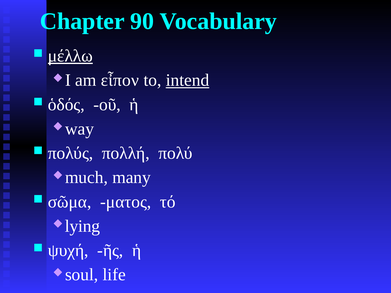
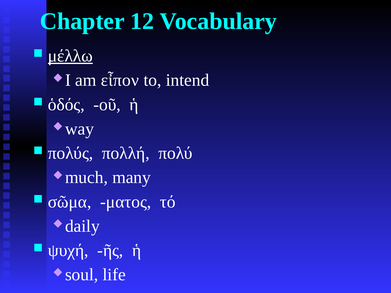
90: 90 -> 12
intend underline: present -> none
lying: lying -> daily
